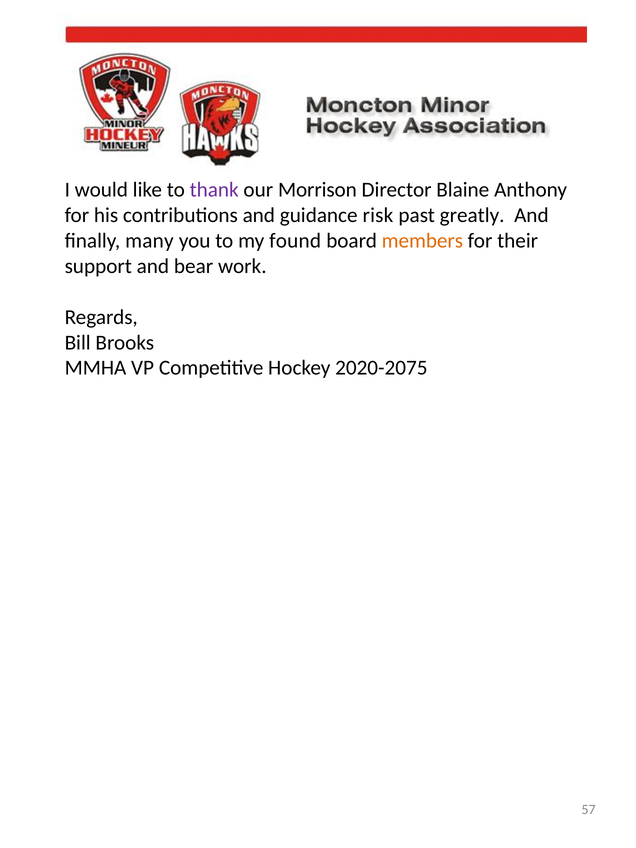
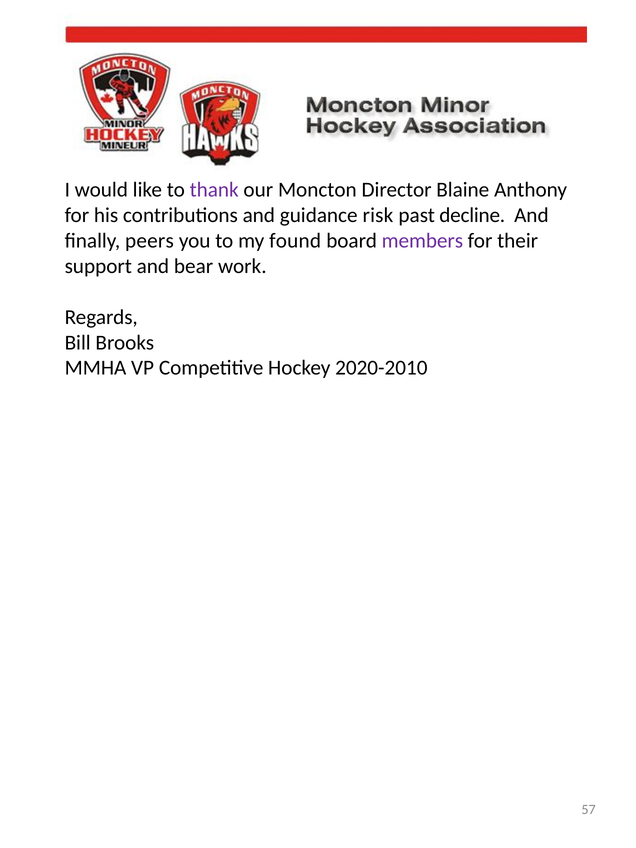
Morrison: Morrison -> Moncton
greatly: greatly -> decline
many: many -> peers
members colour: orange -> purple
2020-2075: 2020-2075 -> 2020-2010
